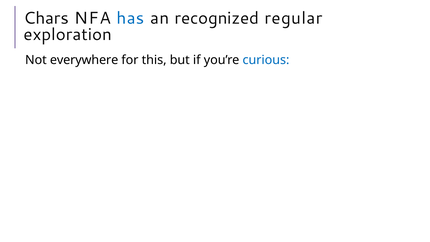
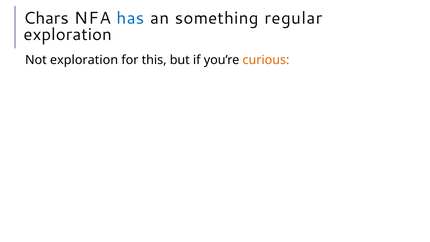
recognized: recognized -> something
Not everywhere: everywhere -> exploration
curious colour: blue -> orange
